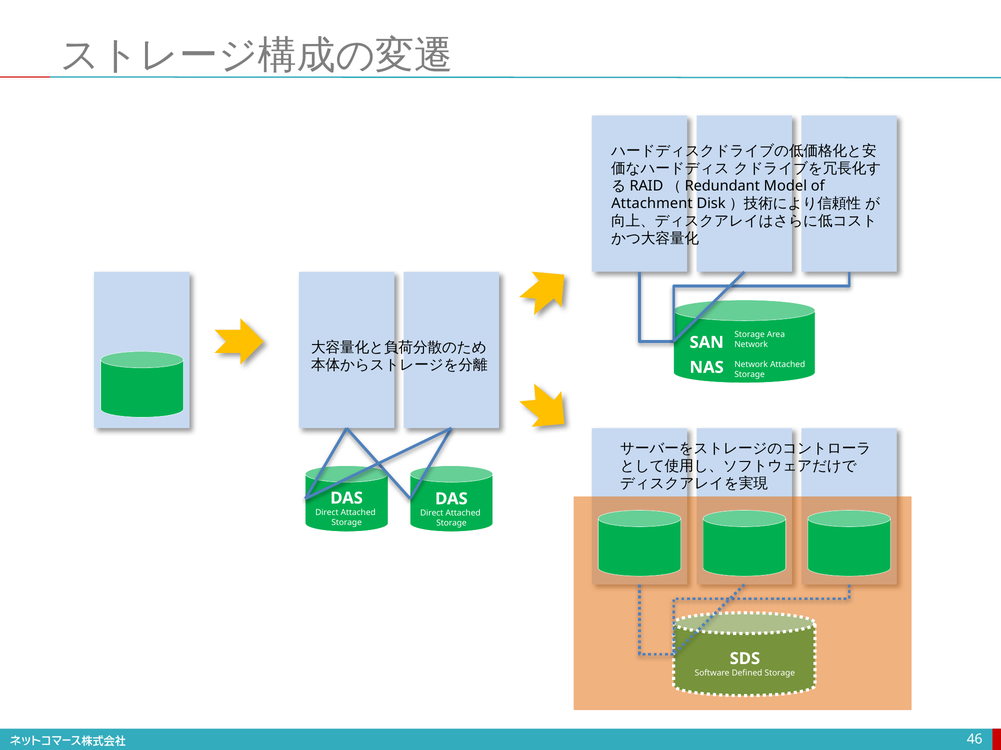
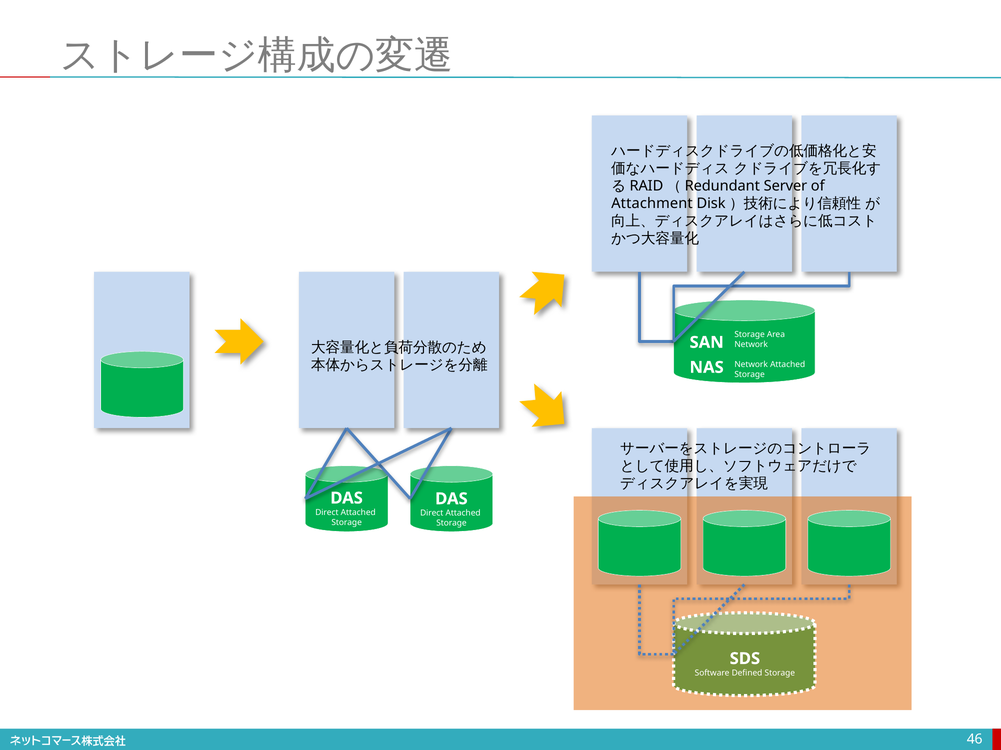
Model: Model -> Server
